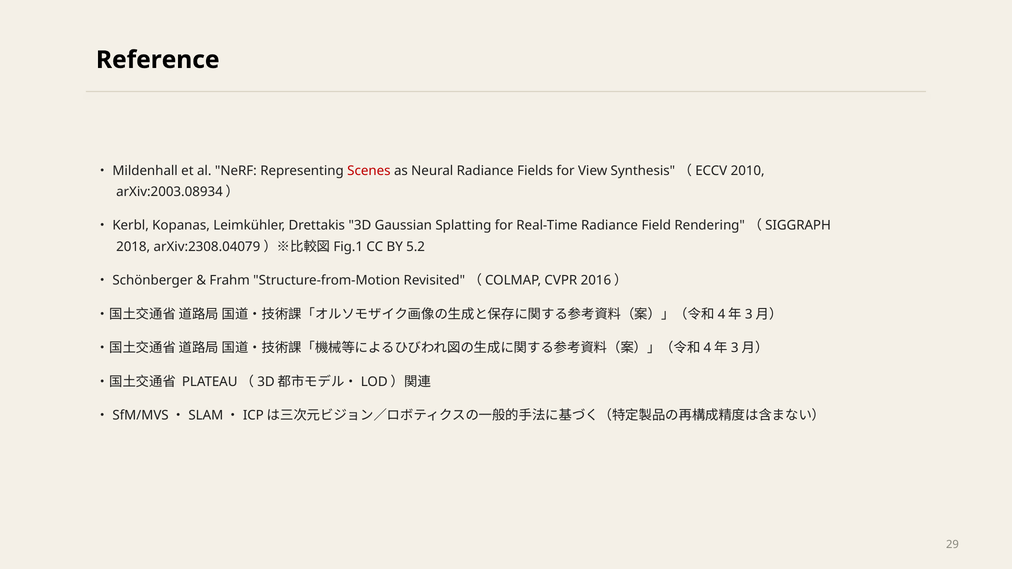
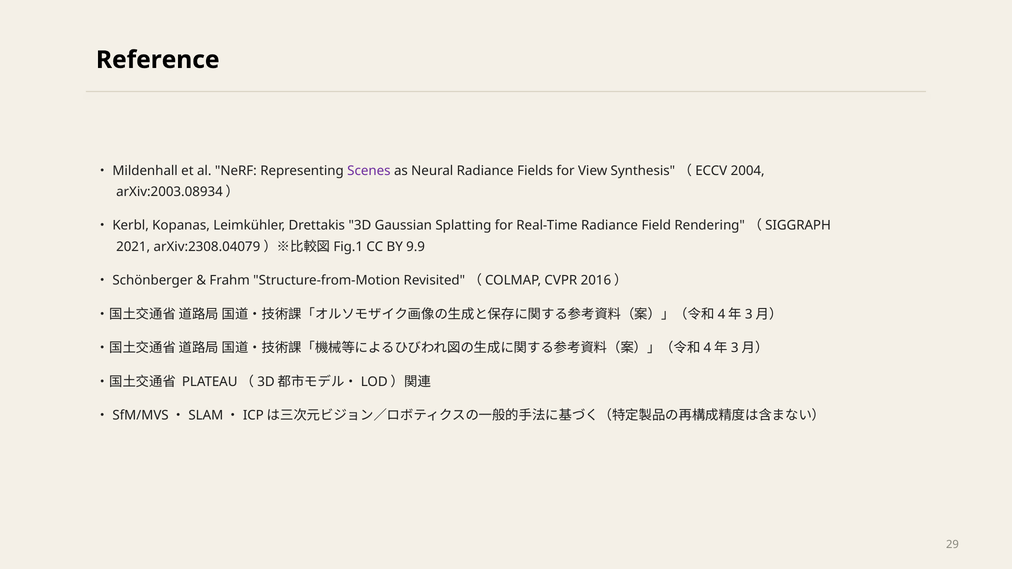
Scenes colour: red -> purple
2010: 2010 -> 2004
2018: 2018 -> 2021
5.2: 5.2 -> 9.9
